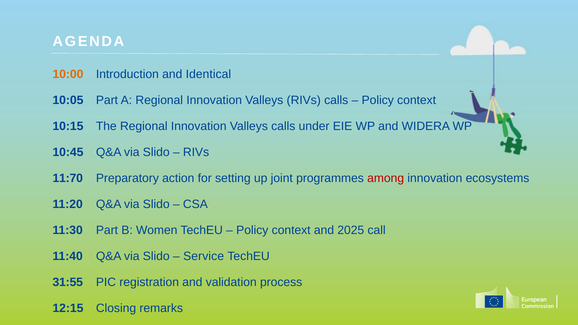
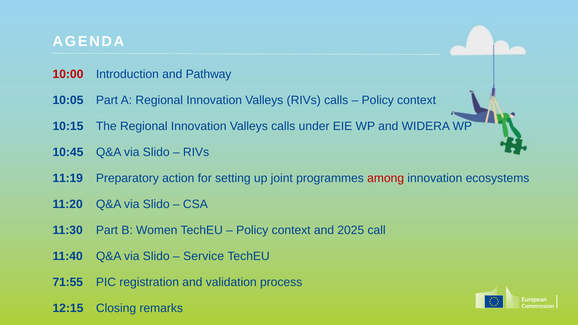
10:00 colour: orange -> red
Identical: Identical -> Pathway
11:70: 11:70 -> 11:19
31:55: 31:55 -> 71:55
